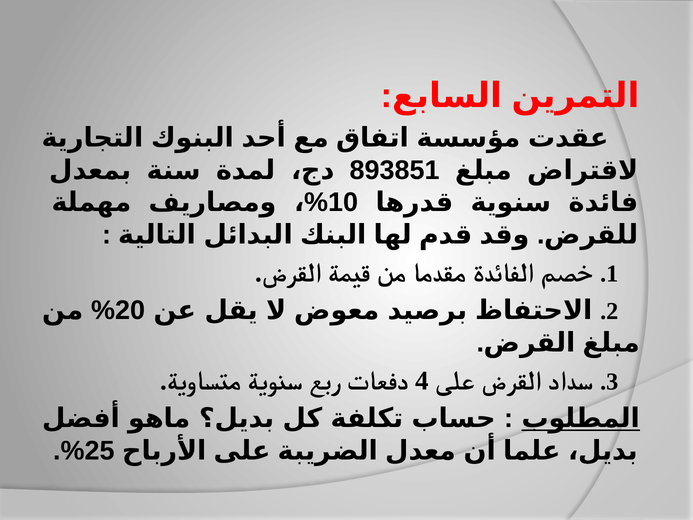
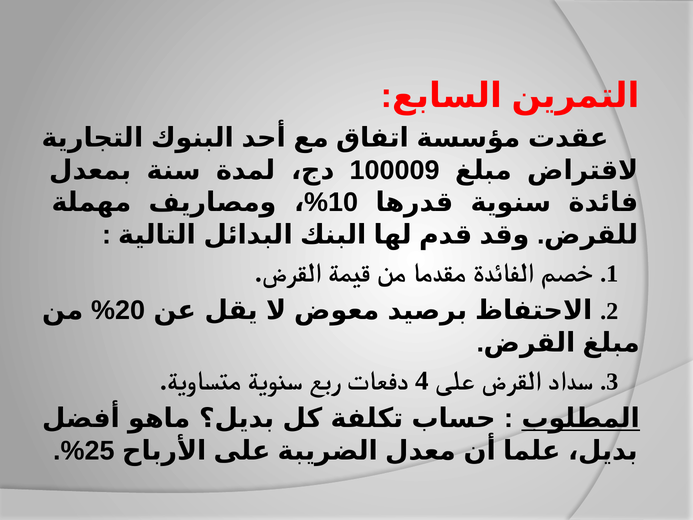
893851: 893851 -> 100009
